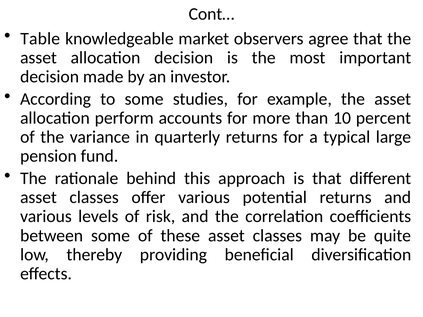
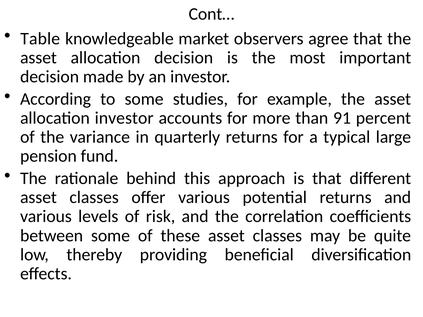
allocation perform: perform -> investor
10: 10 -> 91
